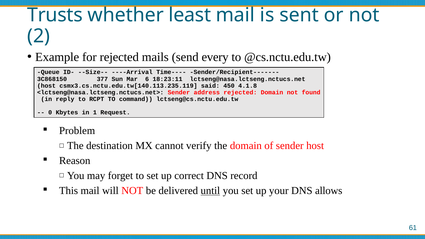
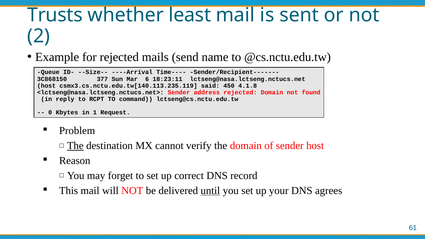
every: every -> name
The at (75, 146) underline: none -> present
allows: allows -> agrees
